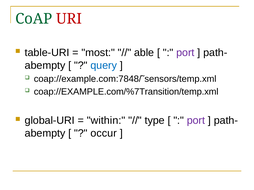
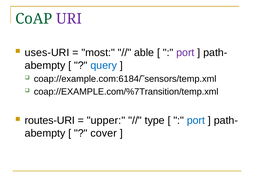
URI colour: red -> purple
table-URI: table-URI -> uses-URI
coap://example.com:7848/˜sensors/temp.xml: coap://example.com:7848/˜sensors/temp.xml -> coap://example.com:6184/˜sensors/temp.xml
global-URI: global-URI -> routes-URI
within: within -> upper
port at (196, 121) colour: purple -> blue
occur: occur -> cover
